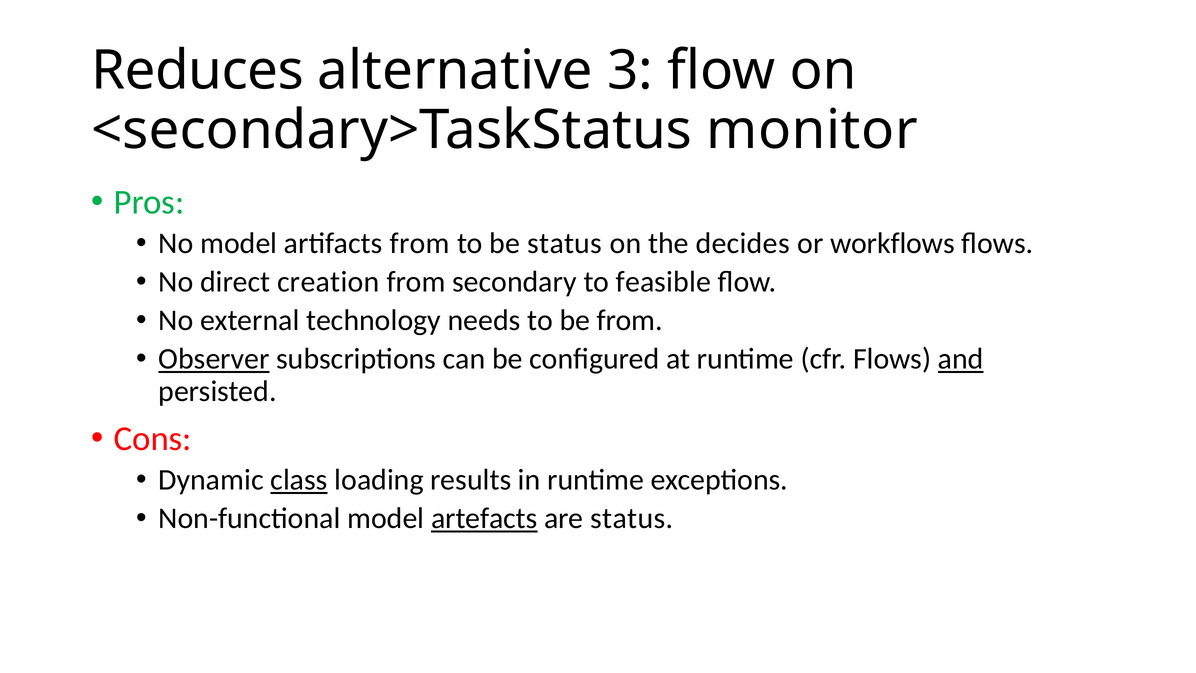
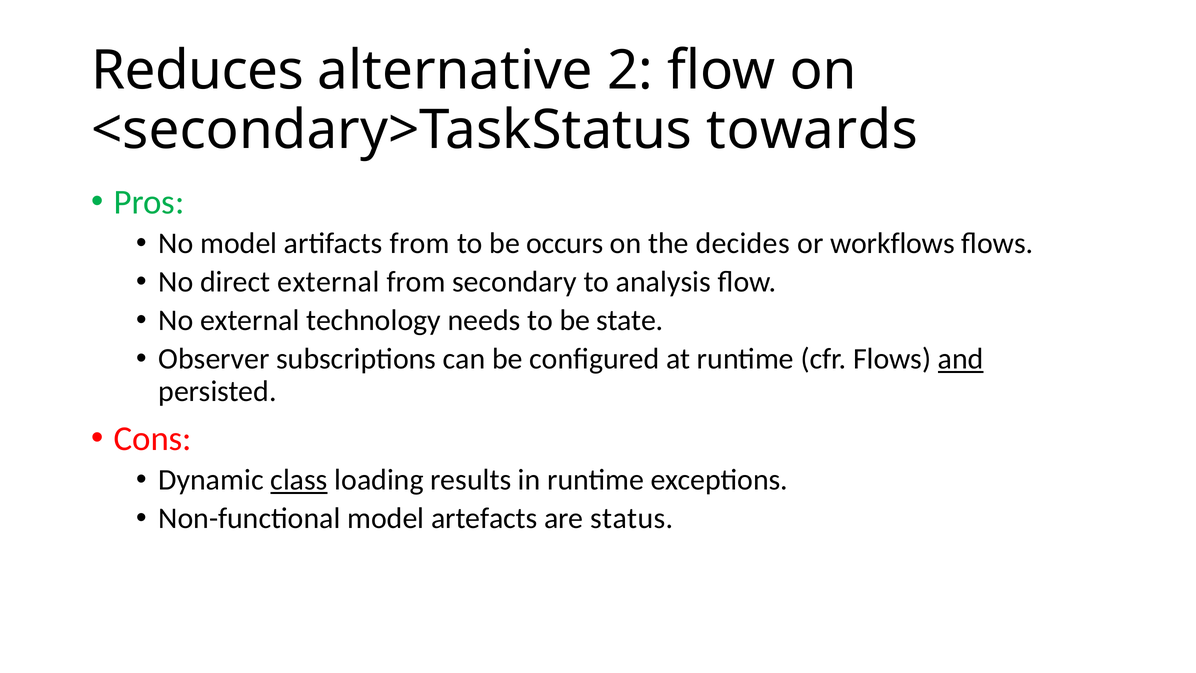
3: 3 -> 2
monitor: monitor -> towards
be status: status -> occurs
direct creation: creation -> external
feasible: feasible -> analysis
be from: from -> state
Observer underline: present -> none
artefacts underline: present -> none
